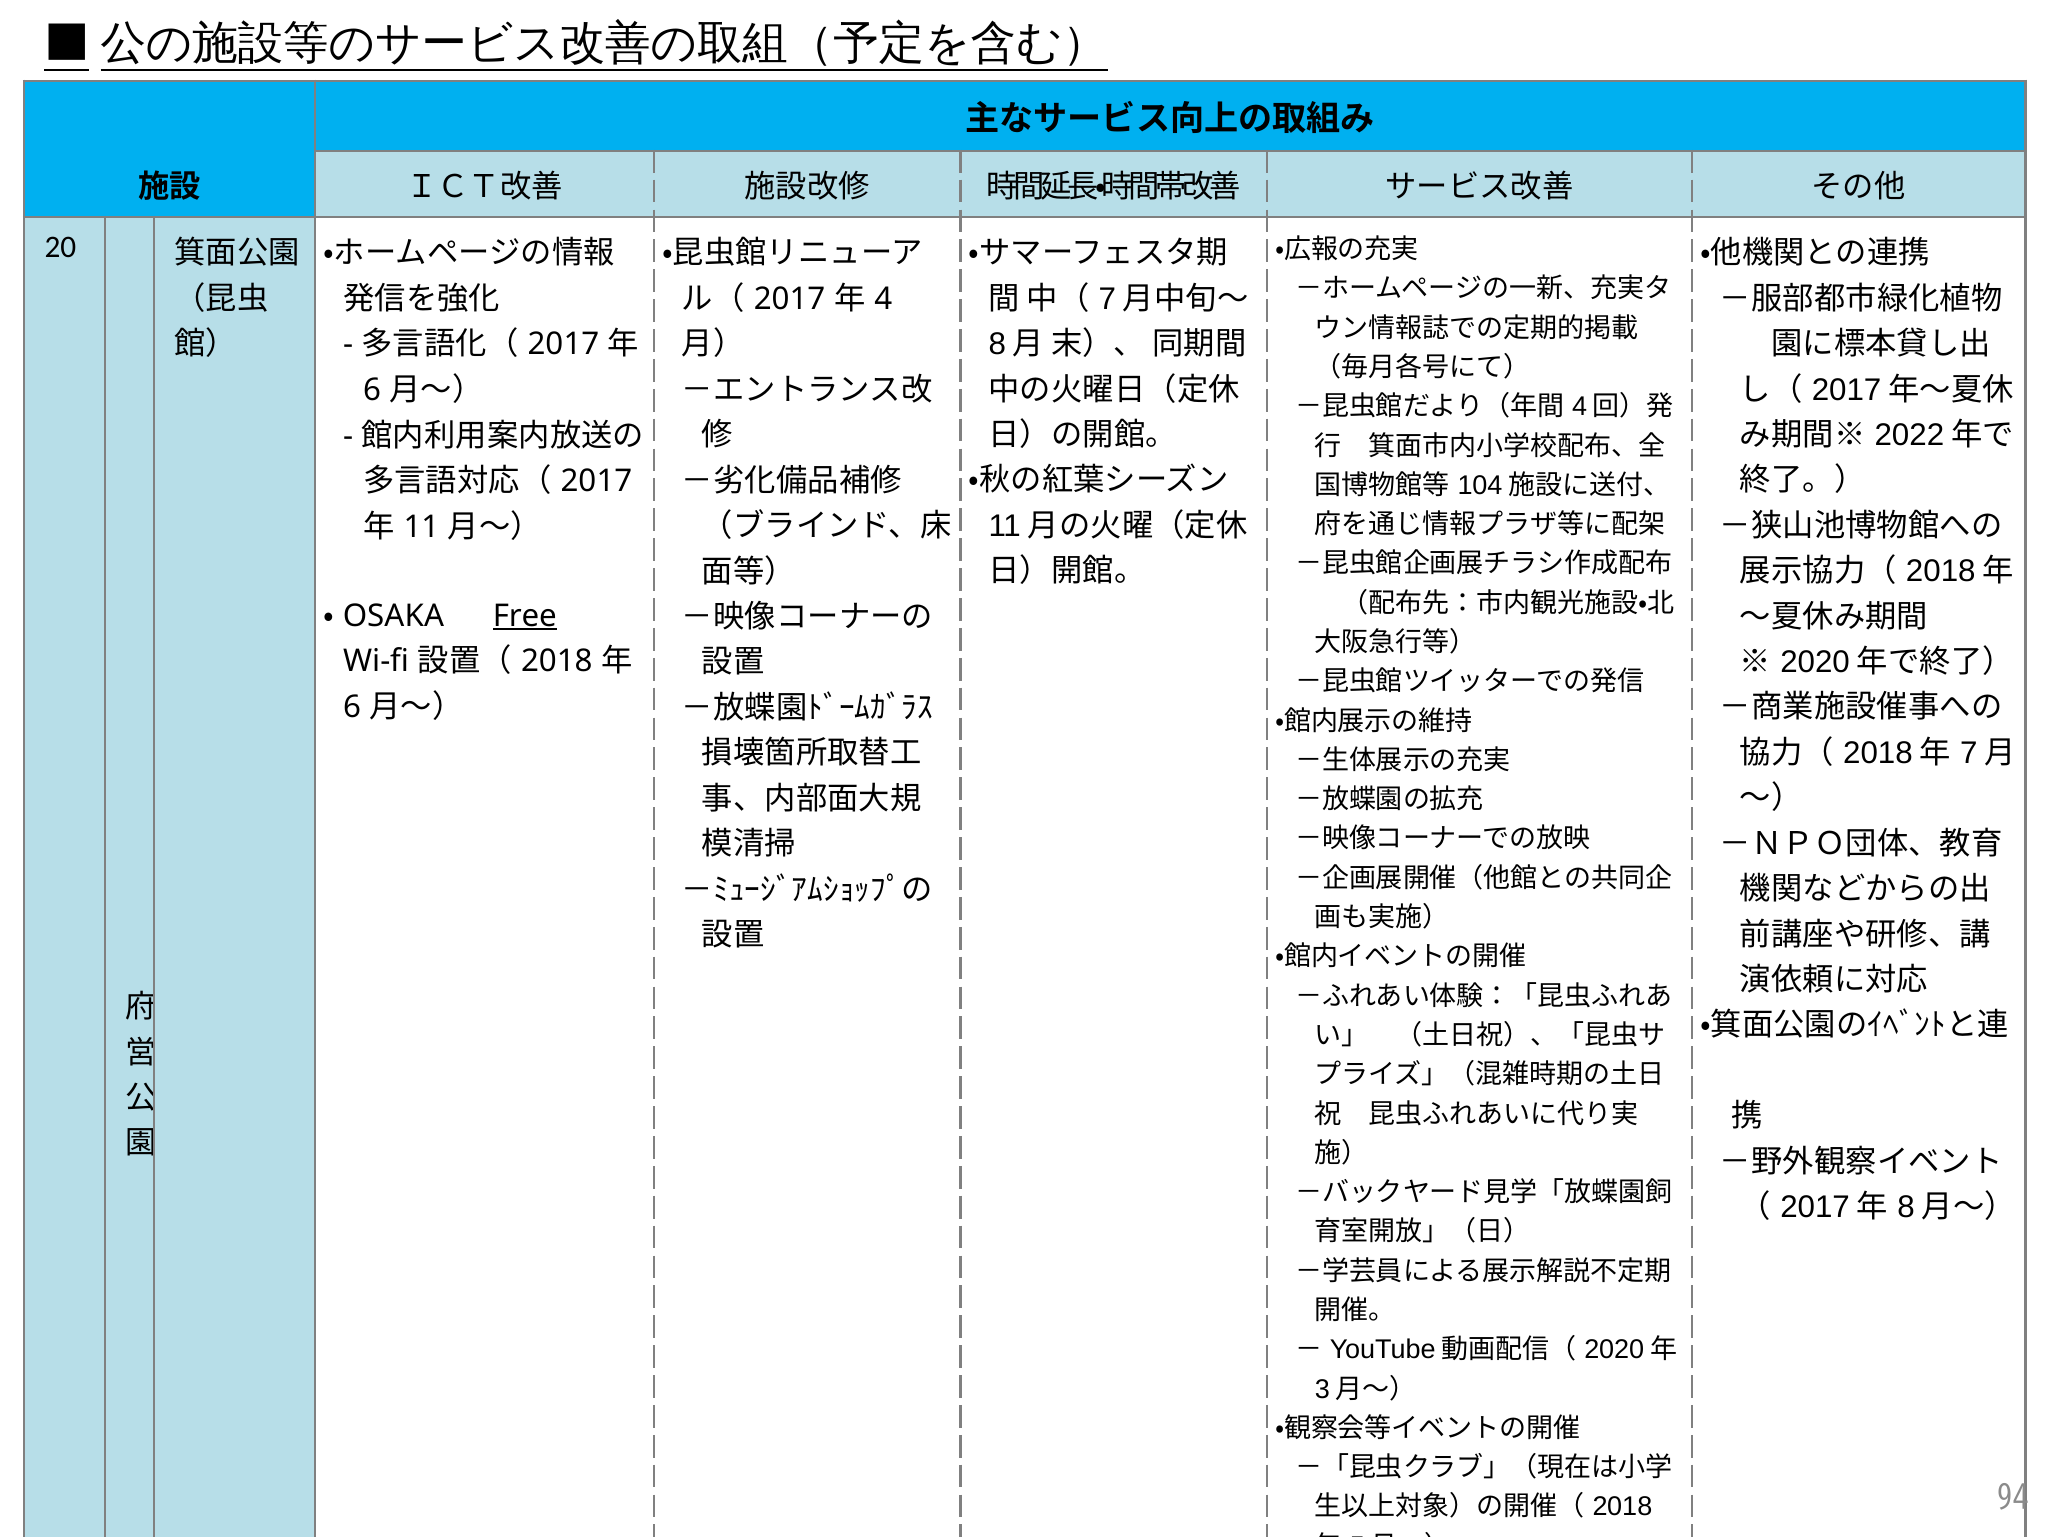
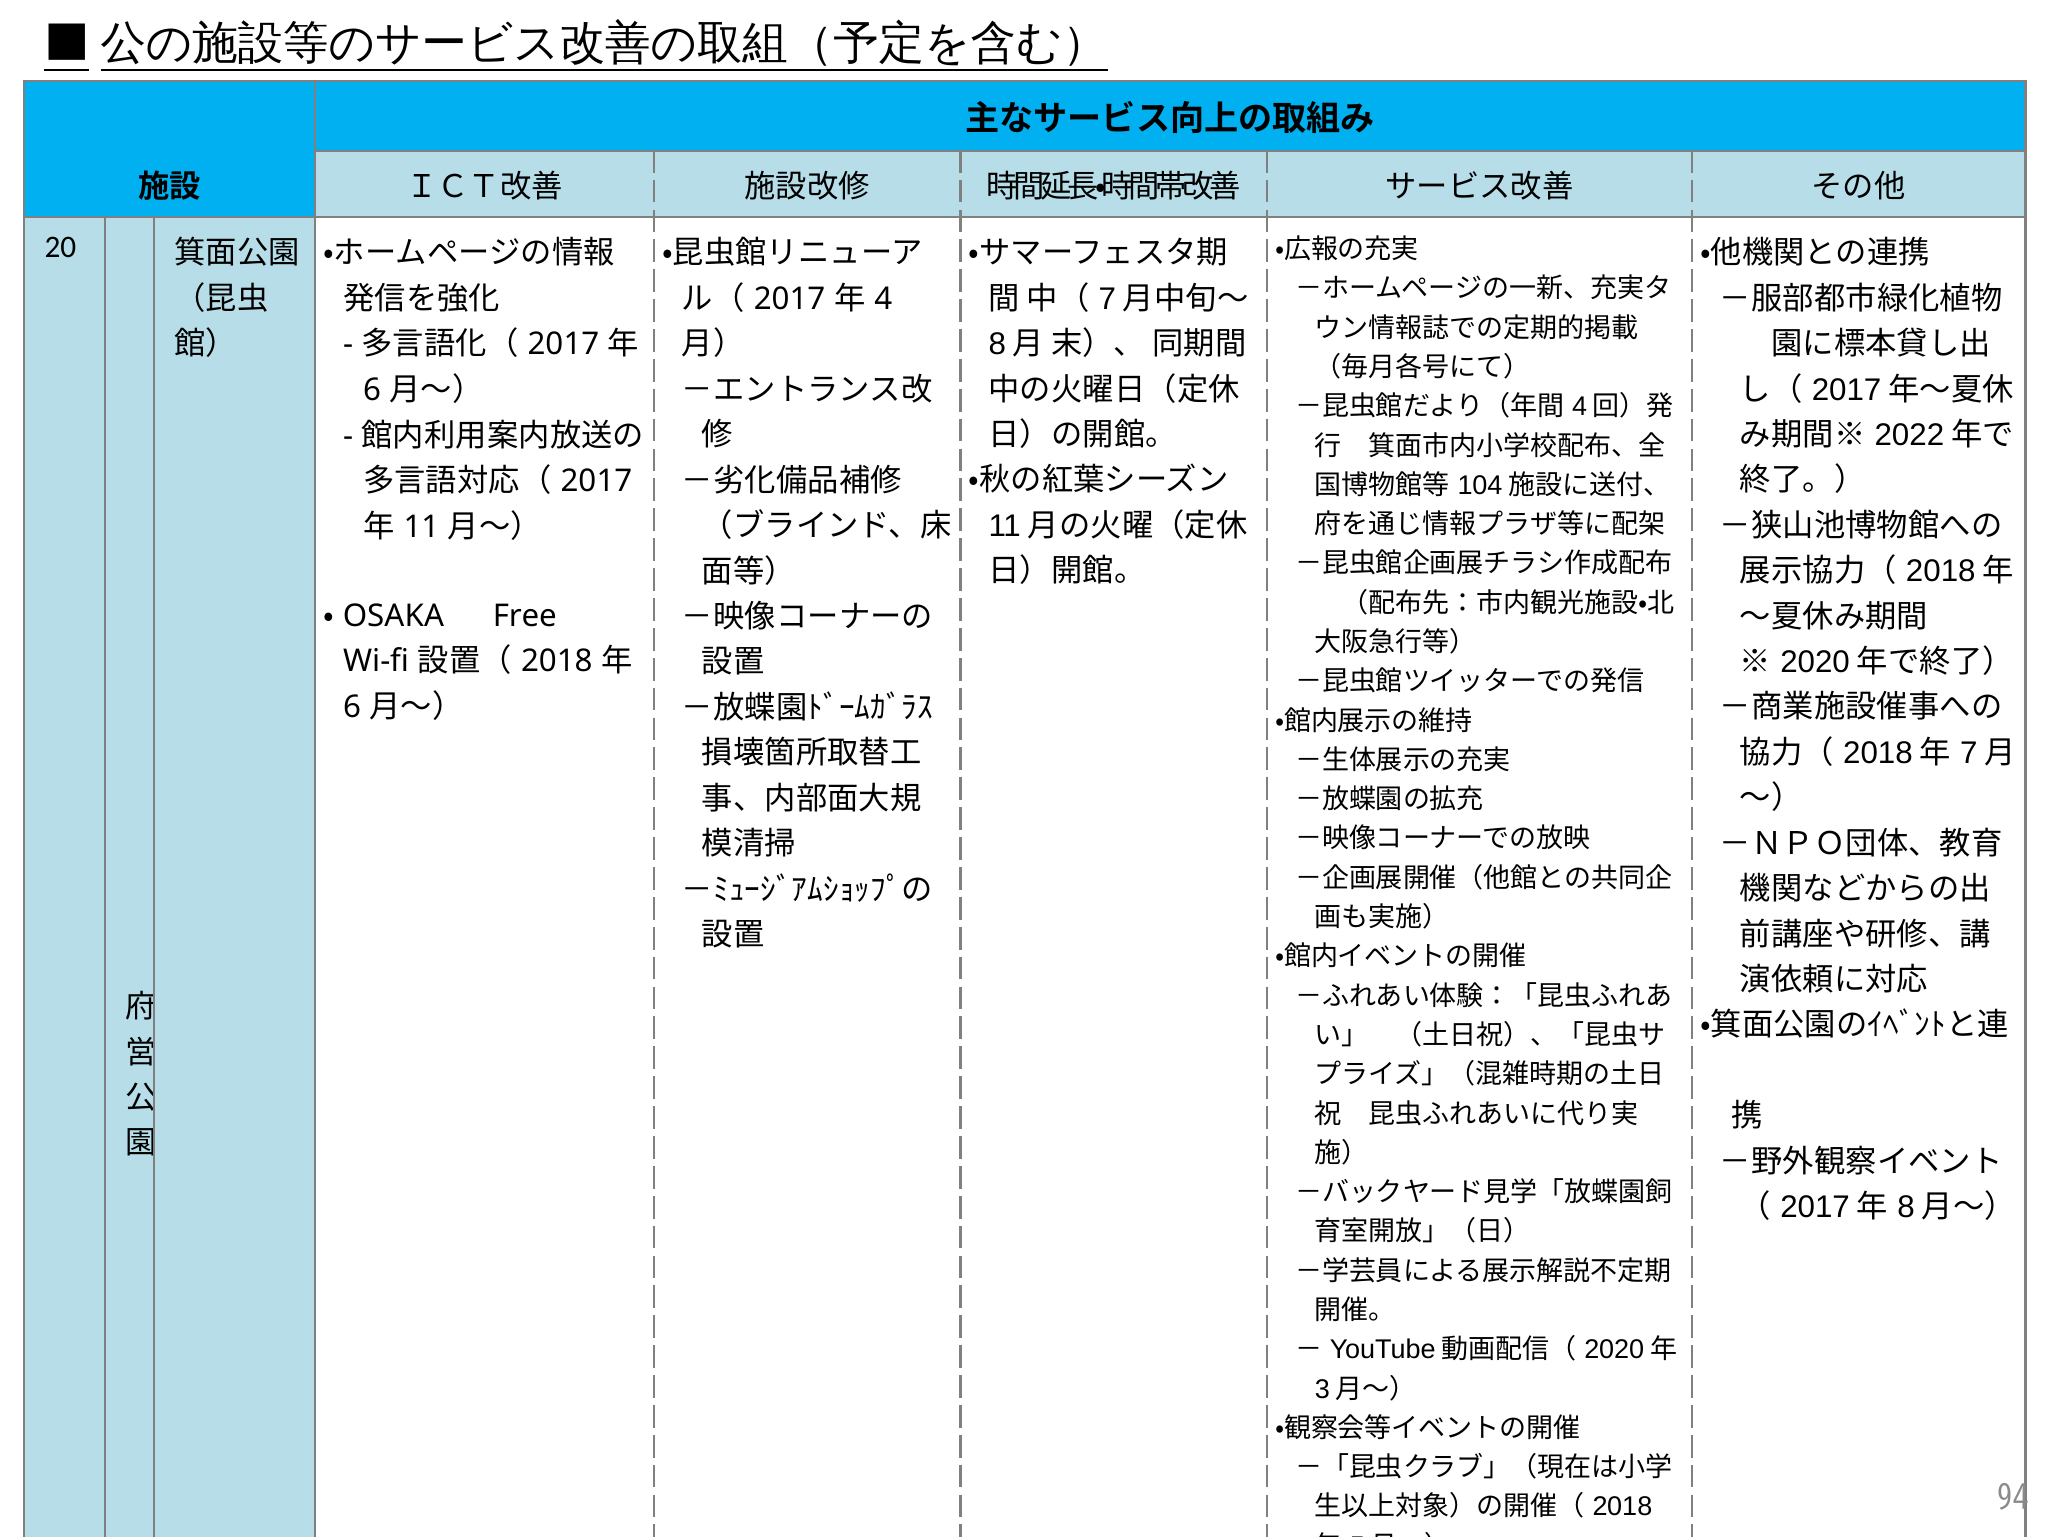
Free underline: present -> none
